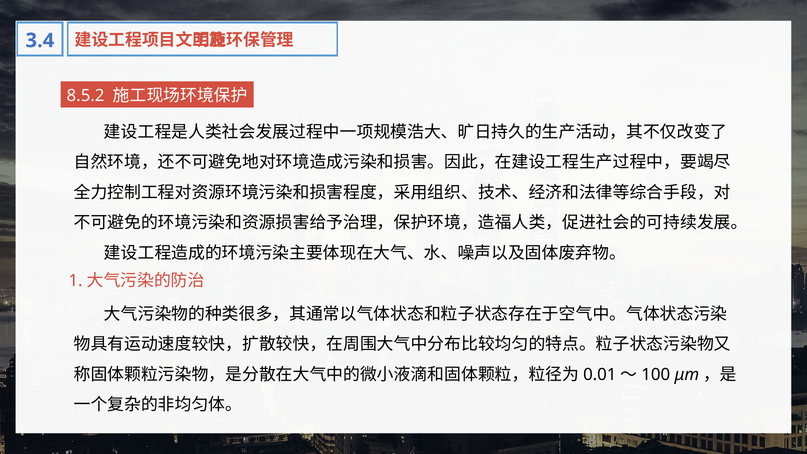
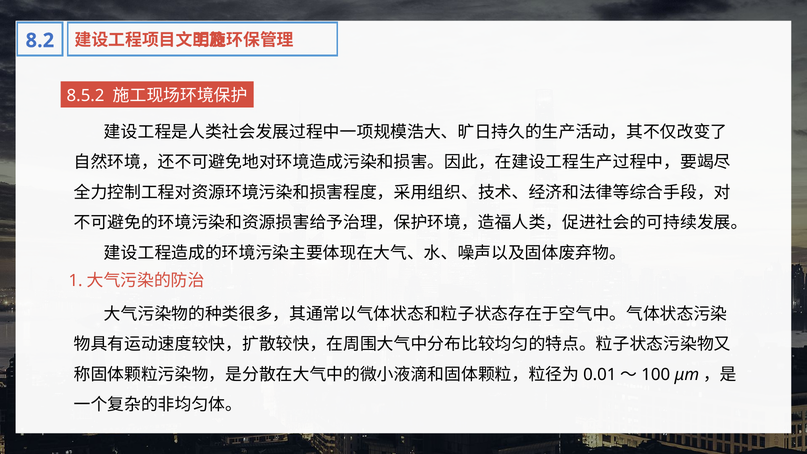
3.4: 3.4 -> 8.2
